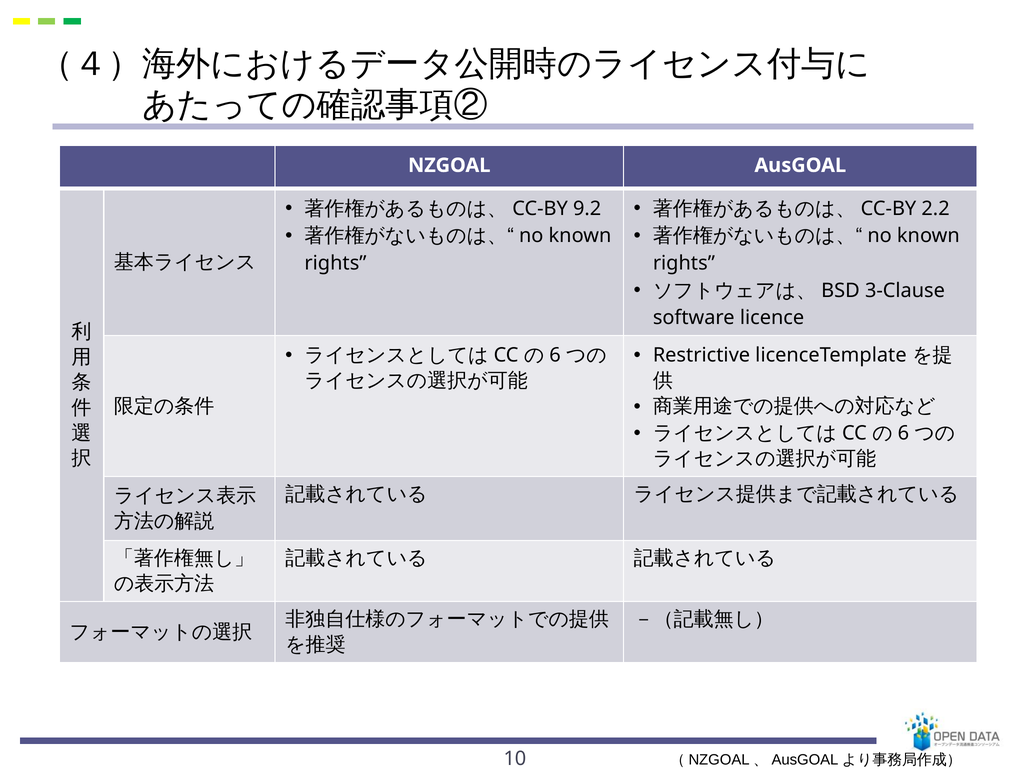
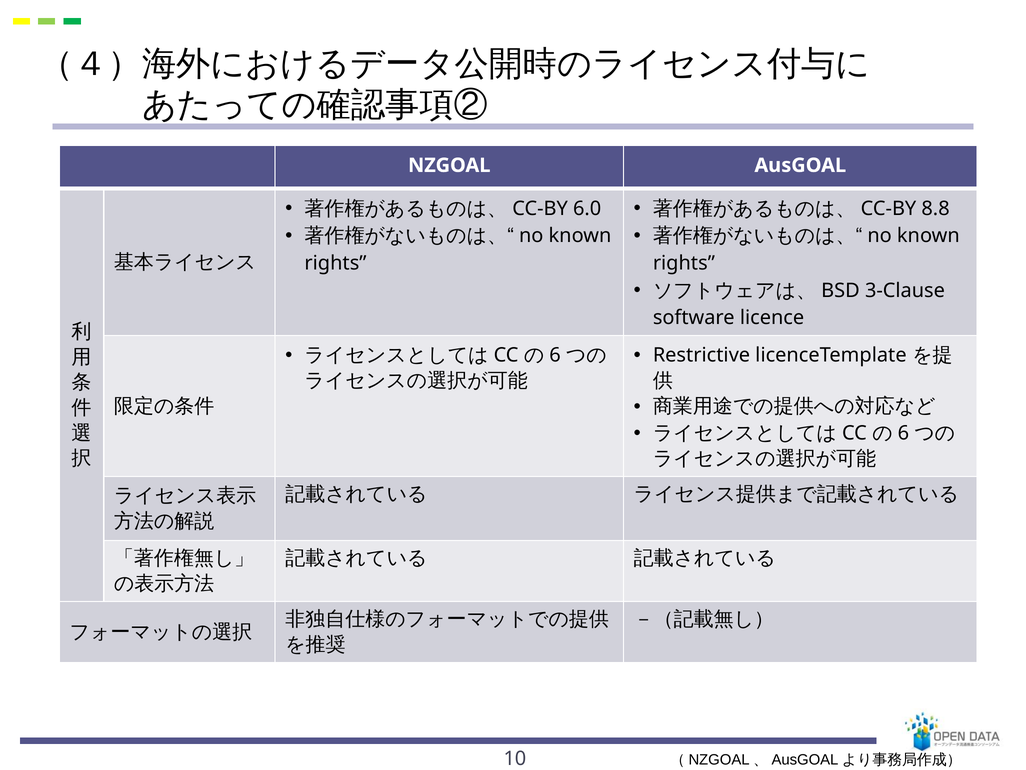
9.2: 9.2 -> 6.0
2.2: 2.2 -> 8.8
